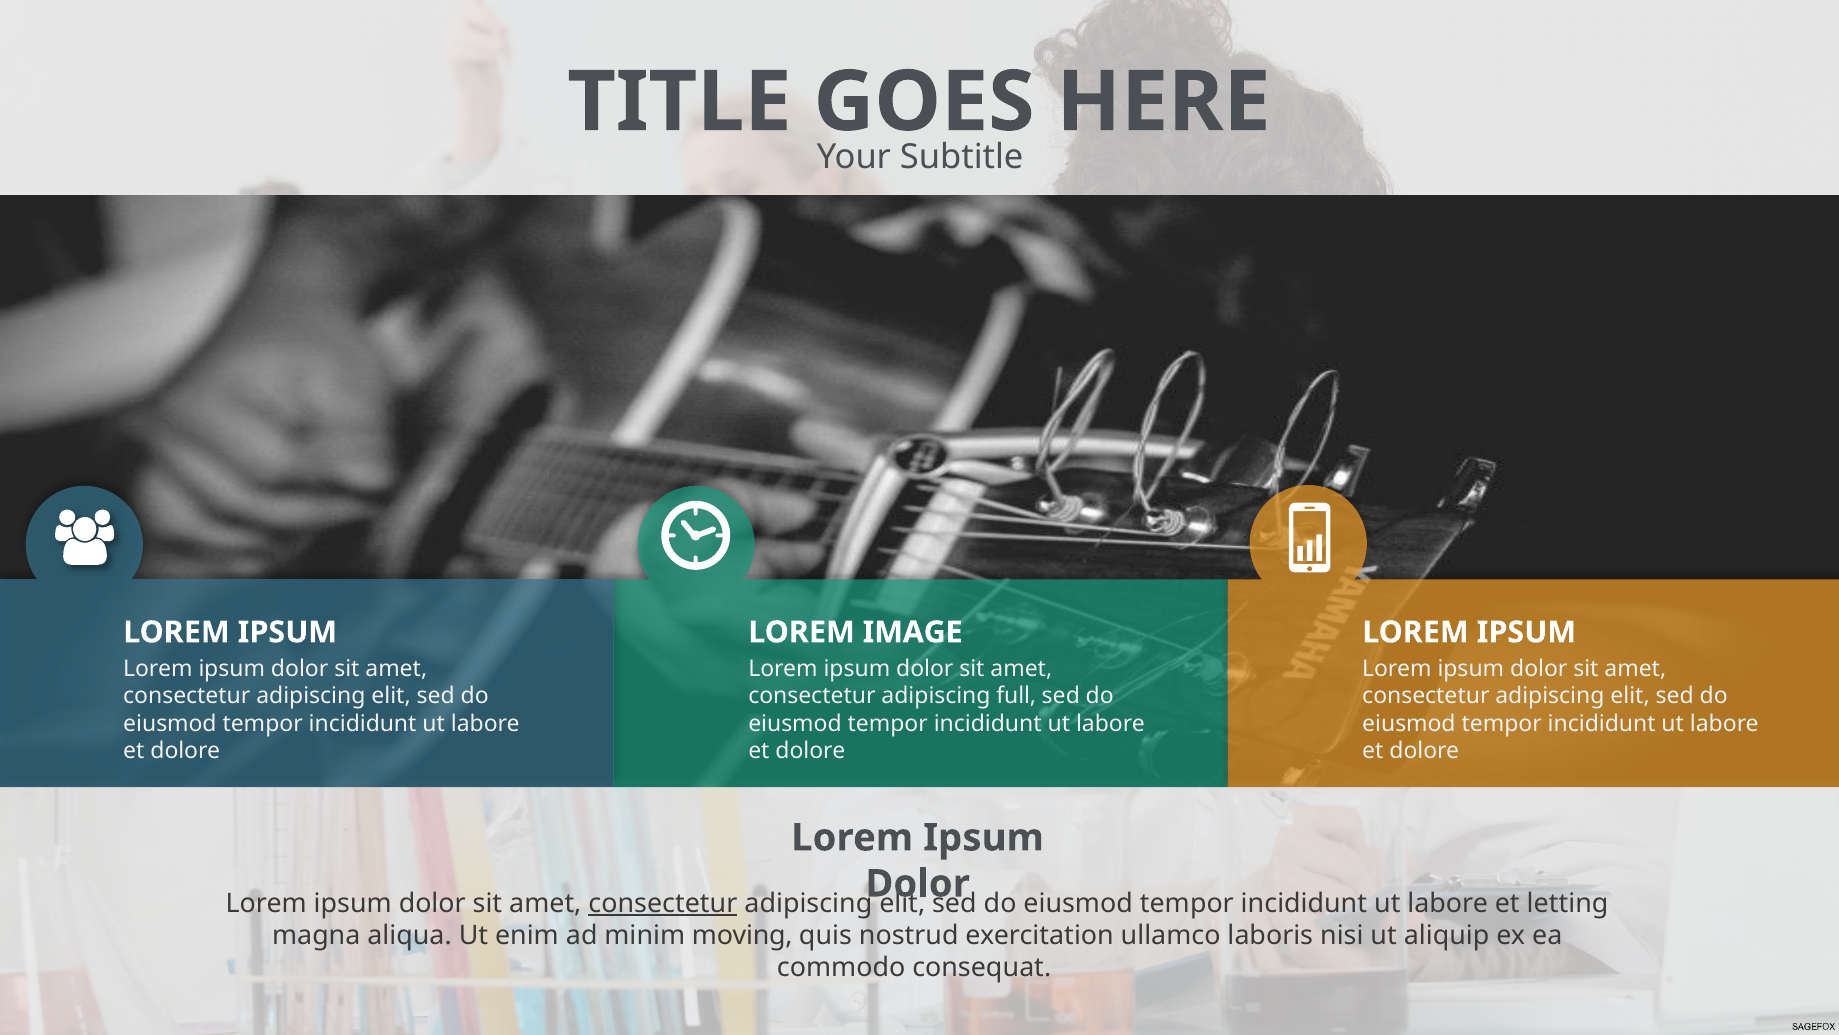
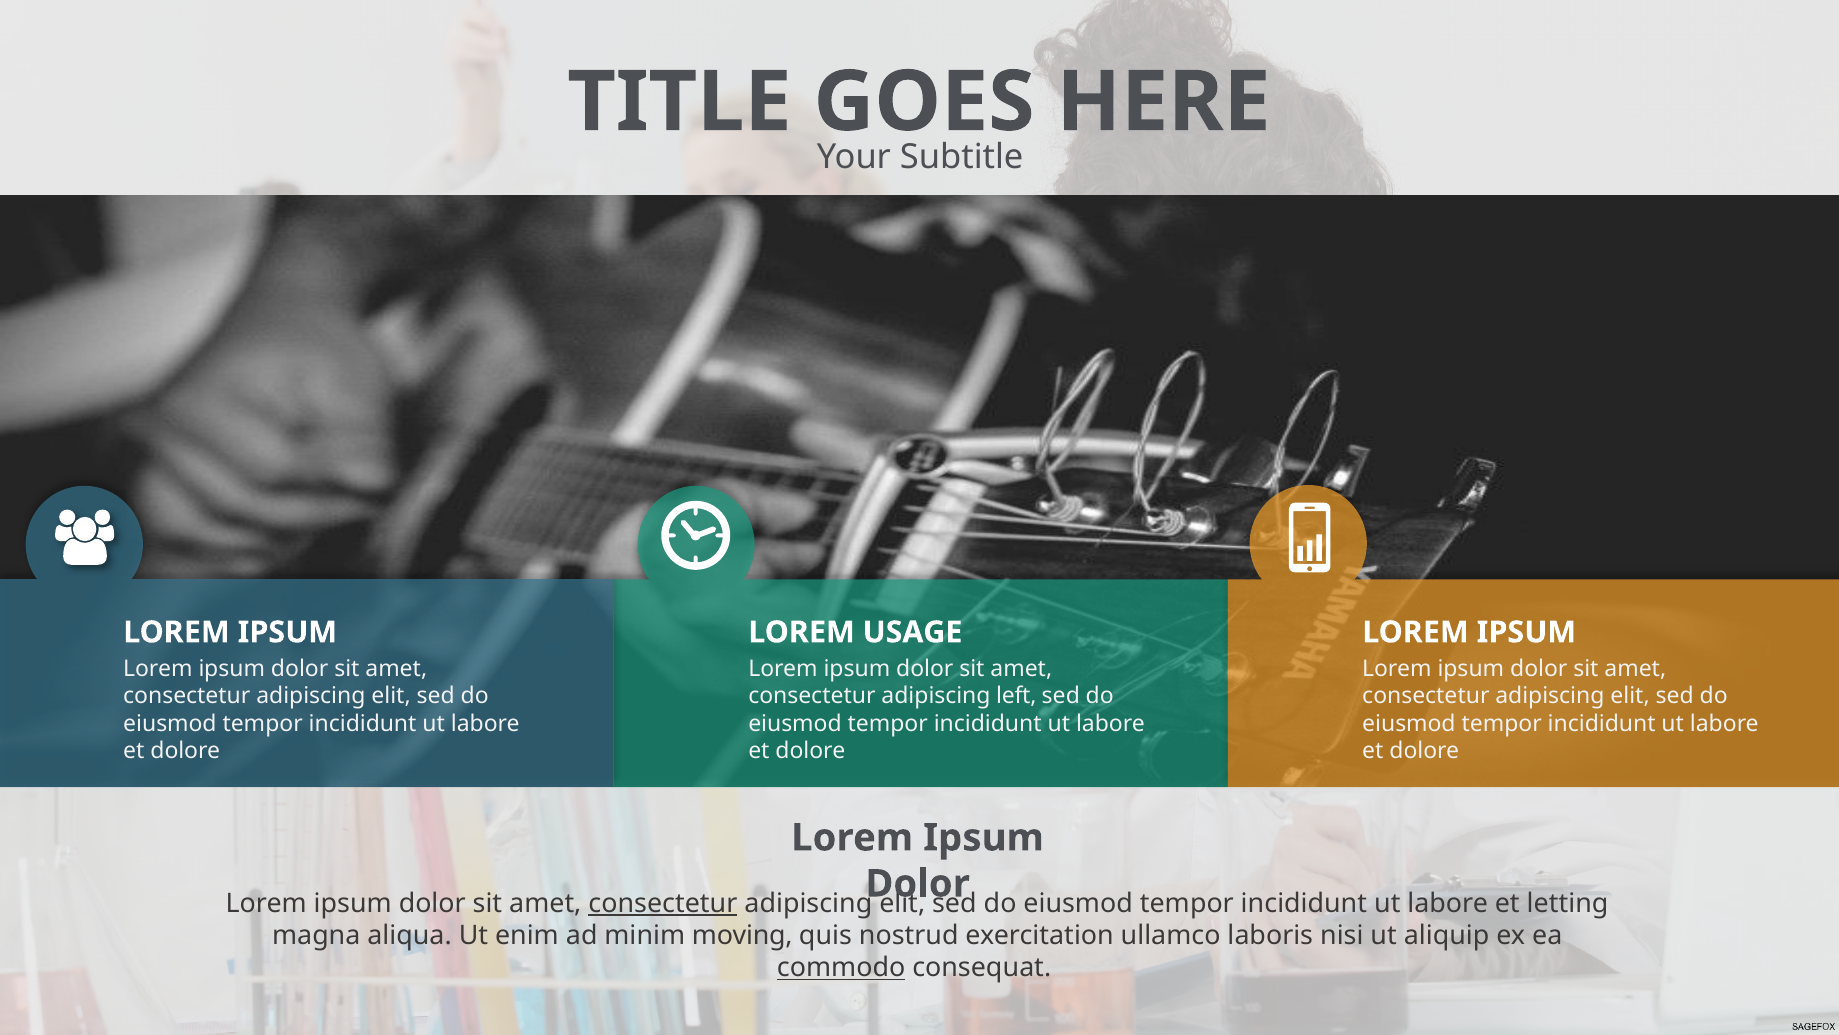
IMAGE: IMAGE -> USAGE
full: full -> left
commodo underline: none -> present
